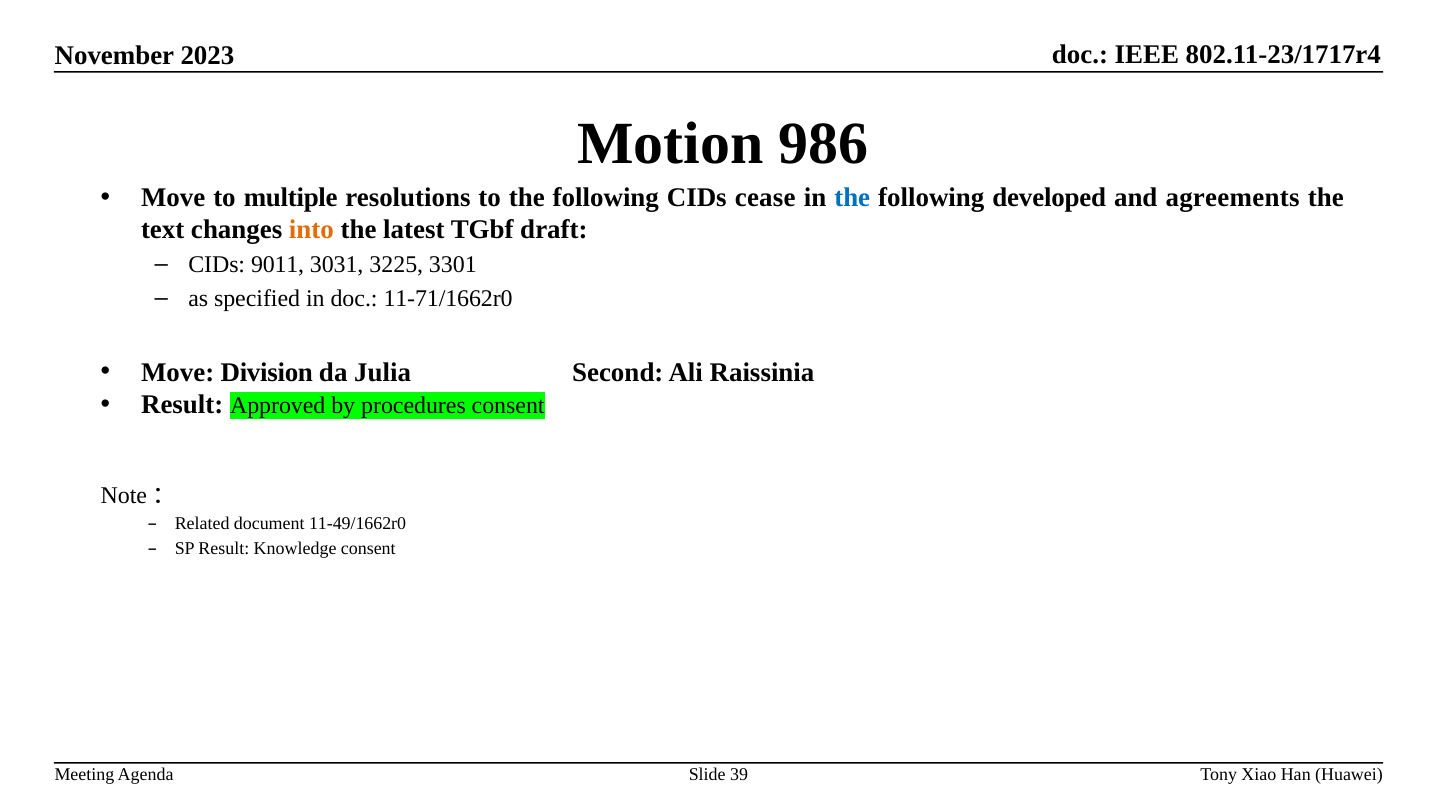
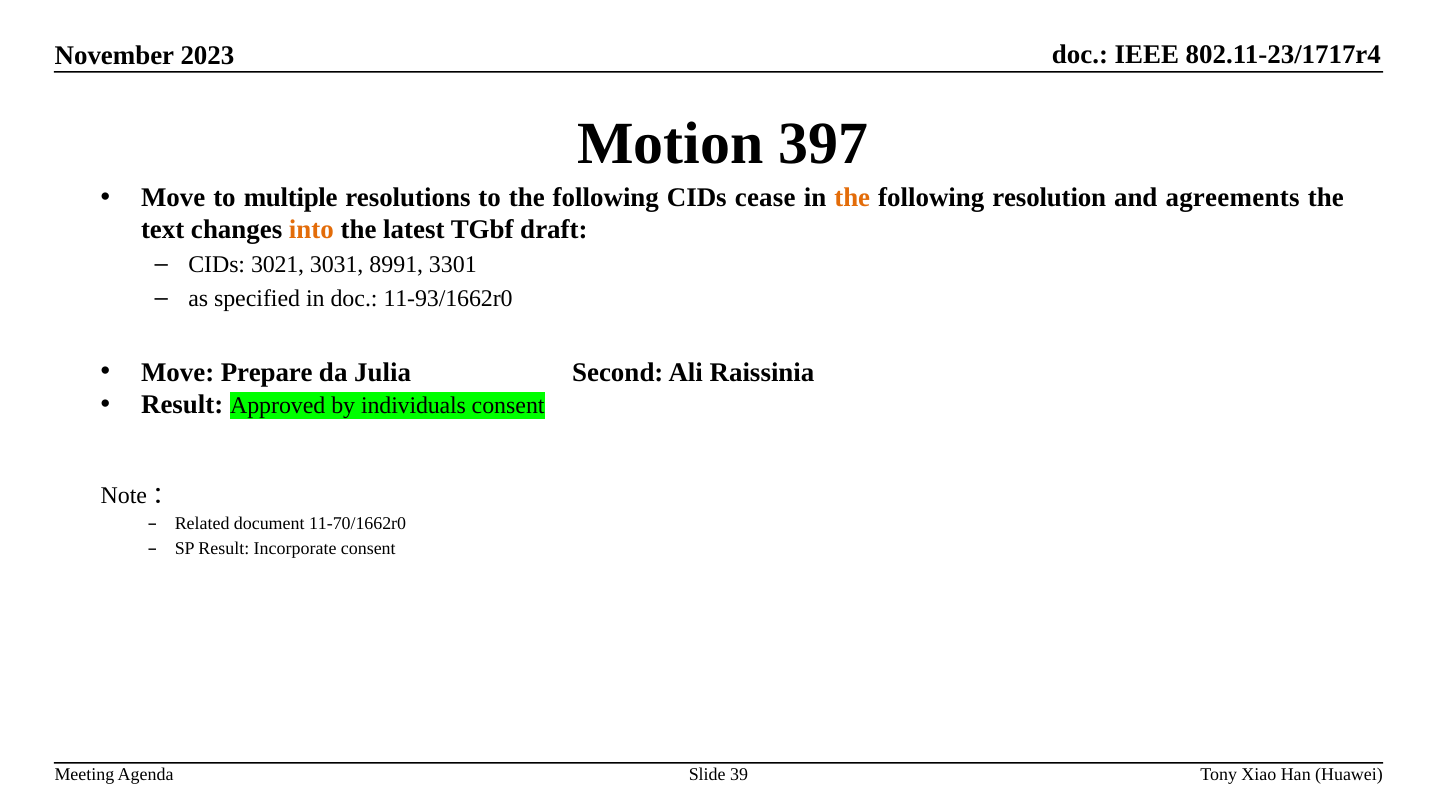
986: 986 -> 397
the at (852, 198) colour: blue -> orange
developed: developed -> resolution
9011: 9011 -> 3021
3225: 3225 -> 8991
11-71/1662r0: 11-71/1662r0 -> 11-93/1662r0
Division: Division -> Prepare
procedures: procedures -> individuals
11-49/1662r0: 11-49/1662r0 -> 11-70/1662r0
Knowledge: Knowledge -> Incorporate
